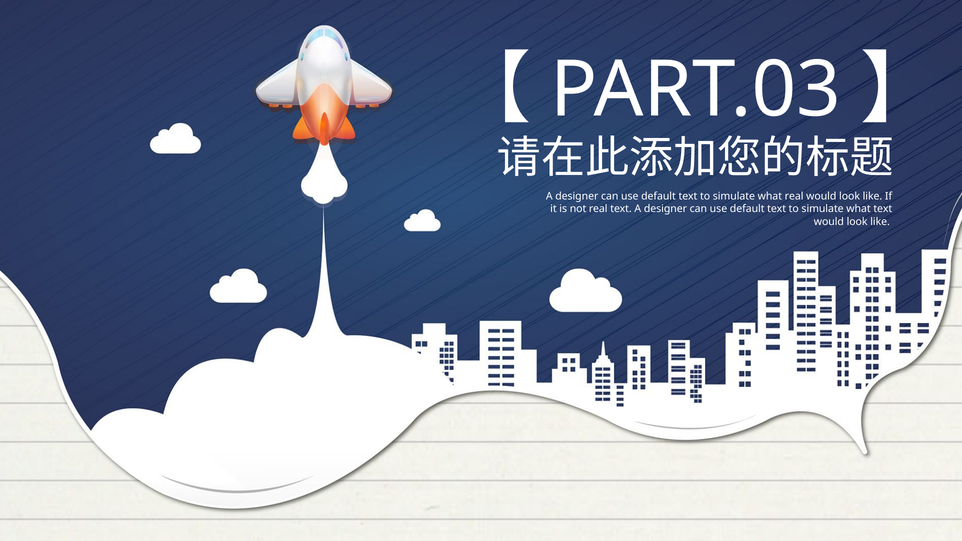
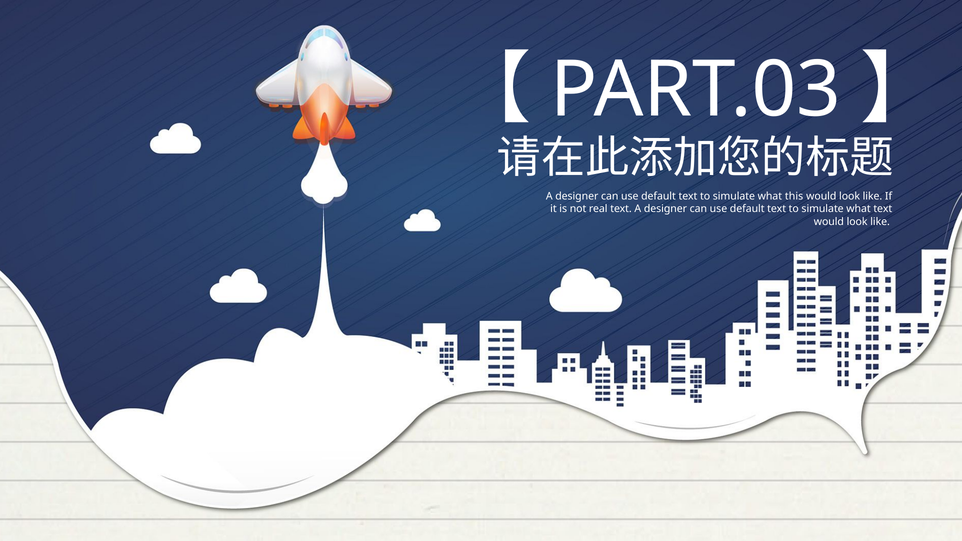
what real: real -> this
